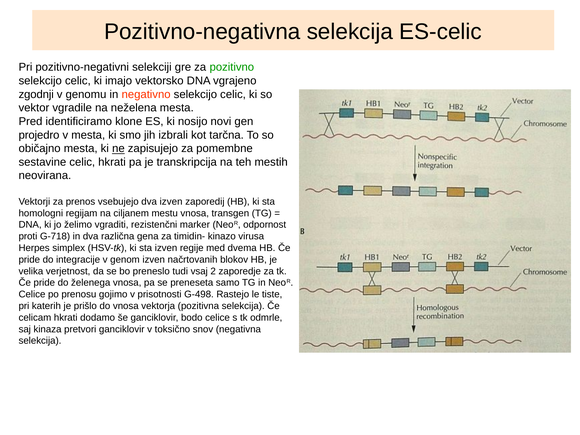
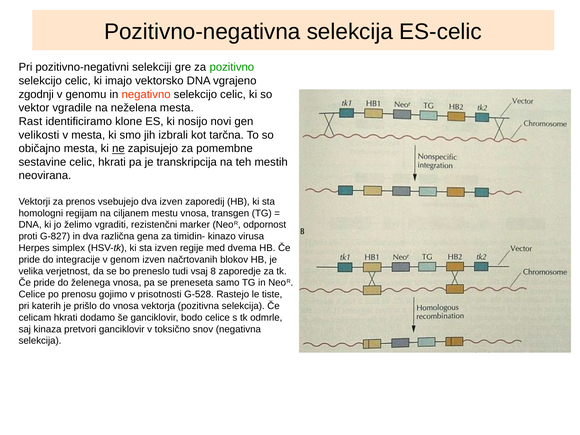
Pred: Pred -> Rast
projedro: projedro -> velikosti
G-718: G-718 -> G-827
2: 2 -> 8
G-498: G-498 -> G-528
